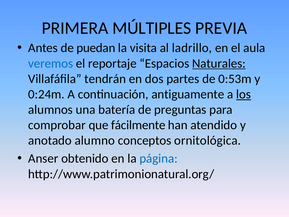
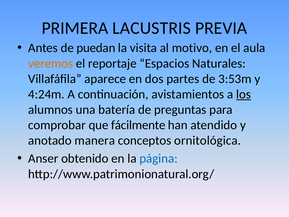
MÚLTIPLES: MÚLTIPLES -> LACUSTRIS
ladrillo: ladrillo -> motivo
veremos colour: blue -> orange
Naturales underline: present -> none
tendrán: tendrán -> aparece
0:53m: 0:53m -> 3:53m
0:24m: 0:24m -> 4:24m
antiguamente: antiguamente -> avistamientos
alumno: alumno -> manera
